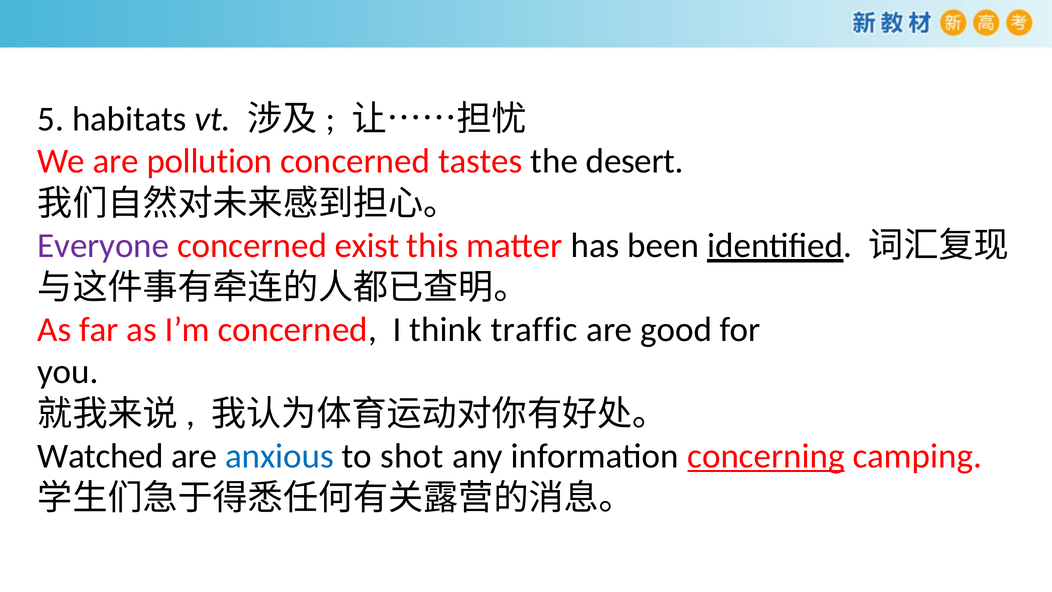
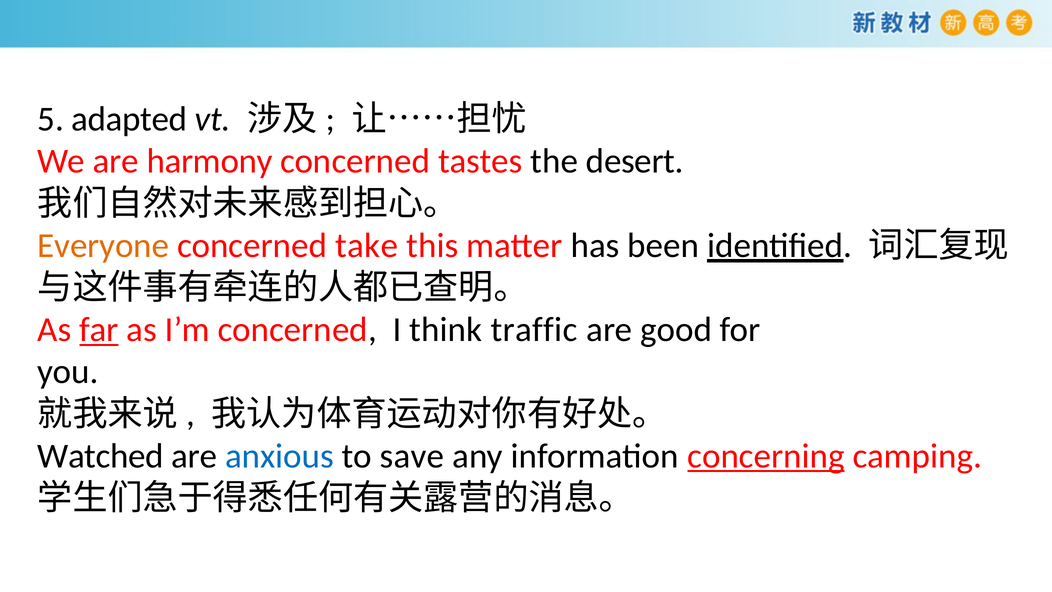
habitats: habitats -> adapted
pollution: pollution -> harmony
Everyone colour: purple -> orange
exist: exist -> take
far underline: none -> present
shot: shot -> save
